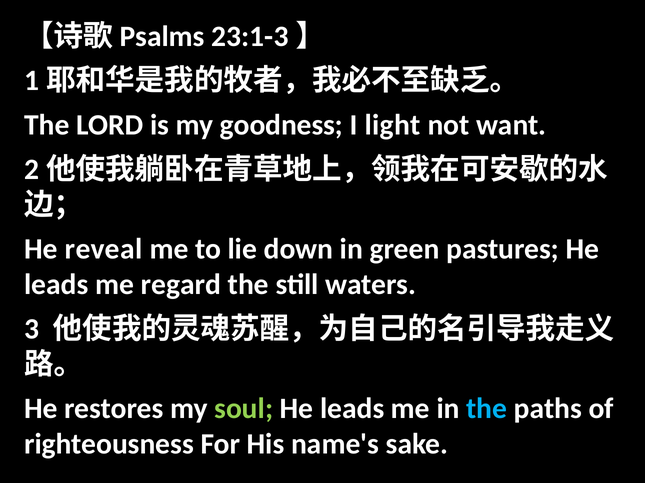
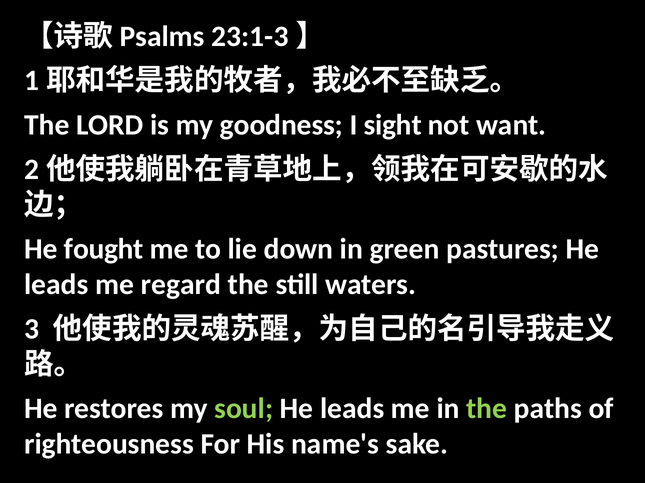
light: light -> sight
reveal: reveal -> fought
the at (487, 409) colour: light blue -> light green
